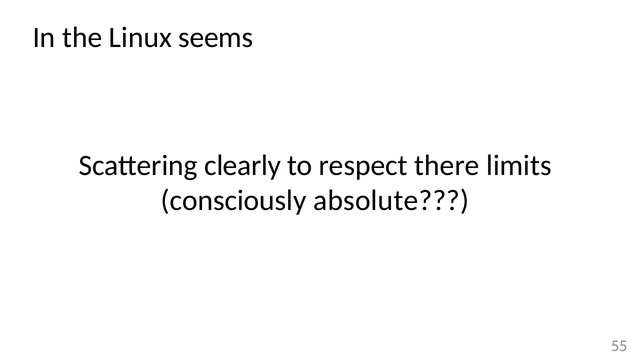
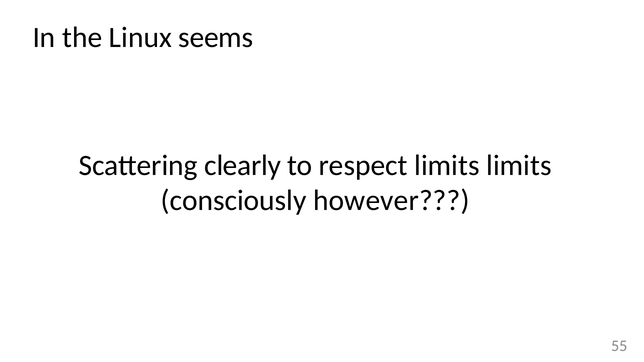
respect there: there -> limits
absolute: absolute -> however
